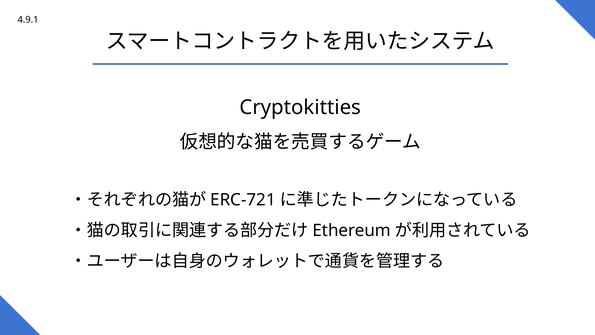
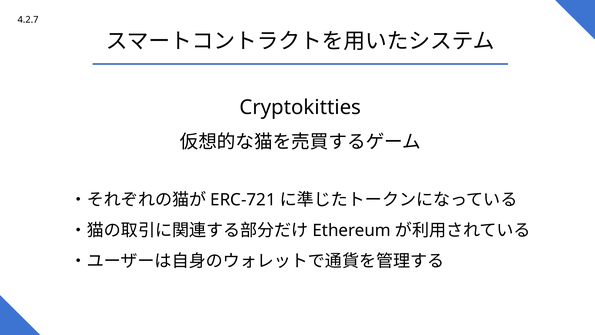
4.9.1: 4.9.1 -> 4.2.7
